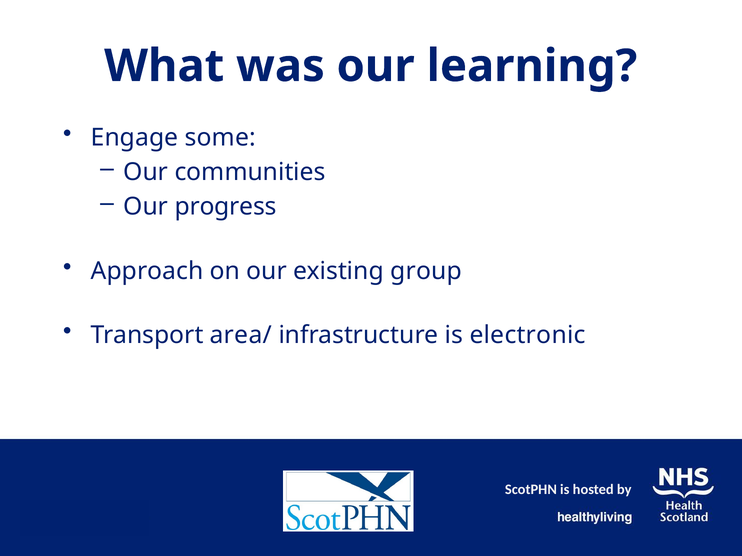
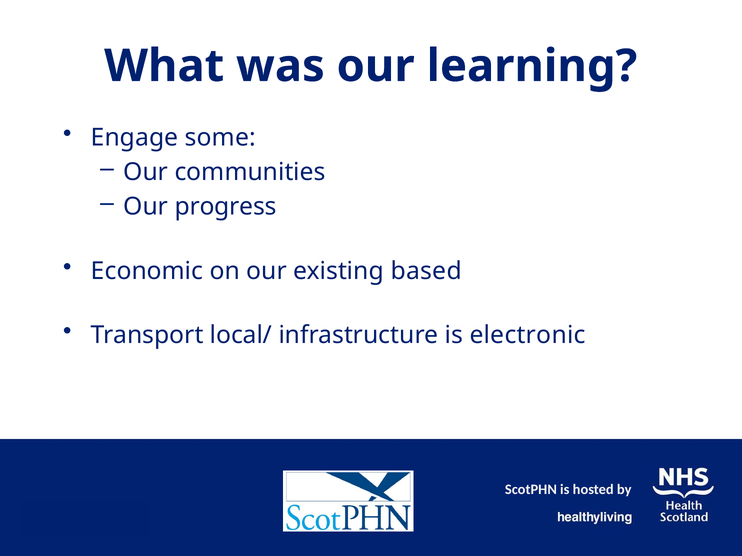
Approach: Approach -> Economic
group: group -> based
area/: area/ -> local/
